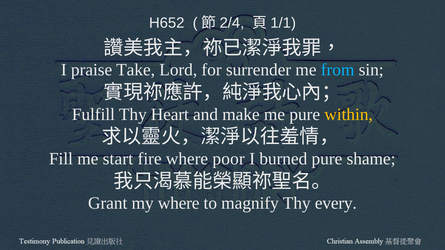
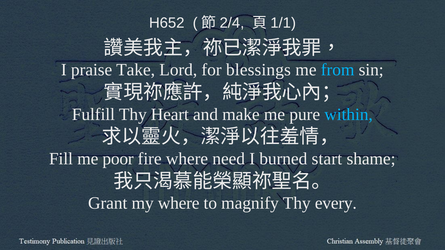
surrender: surrender -> blessings
within colour: yellow -> light blue
start: start -> poor
poor: poor -> need
burned pure: pure -> start
